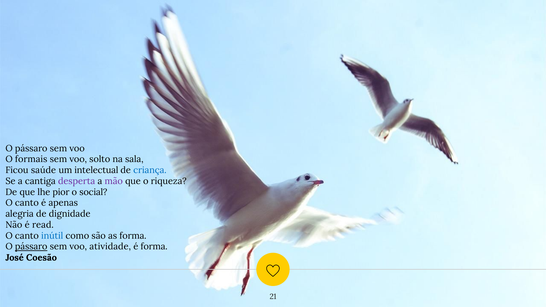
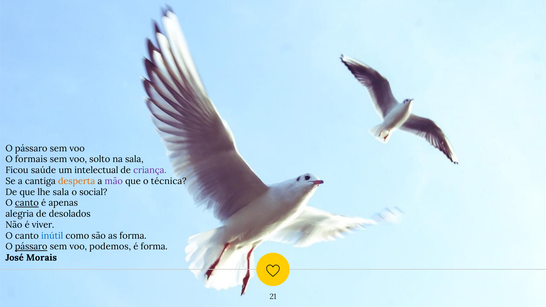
criança colour: blue -> purple
desperta colour: purple -> orange
riqueza: riqueza -> técnica
lhe pior: pior -> sala
canto at (27, 203) underline: none -> present
dignidade: dignidade -> desolados
read: read -> viver
atividade: atividade -> podemos
Coesão: Coesão -> Morais
